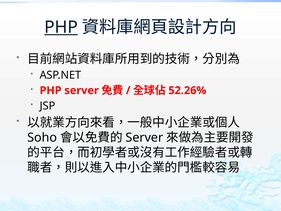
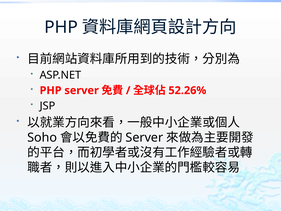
PHP at (61, 27) underline: present -> none
